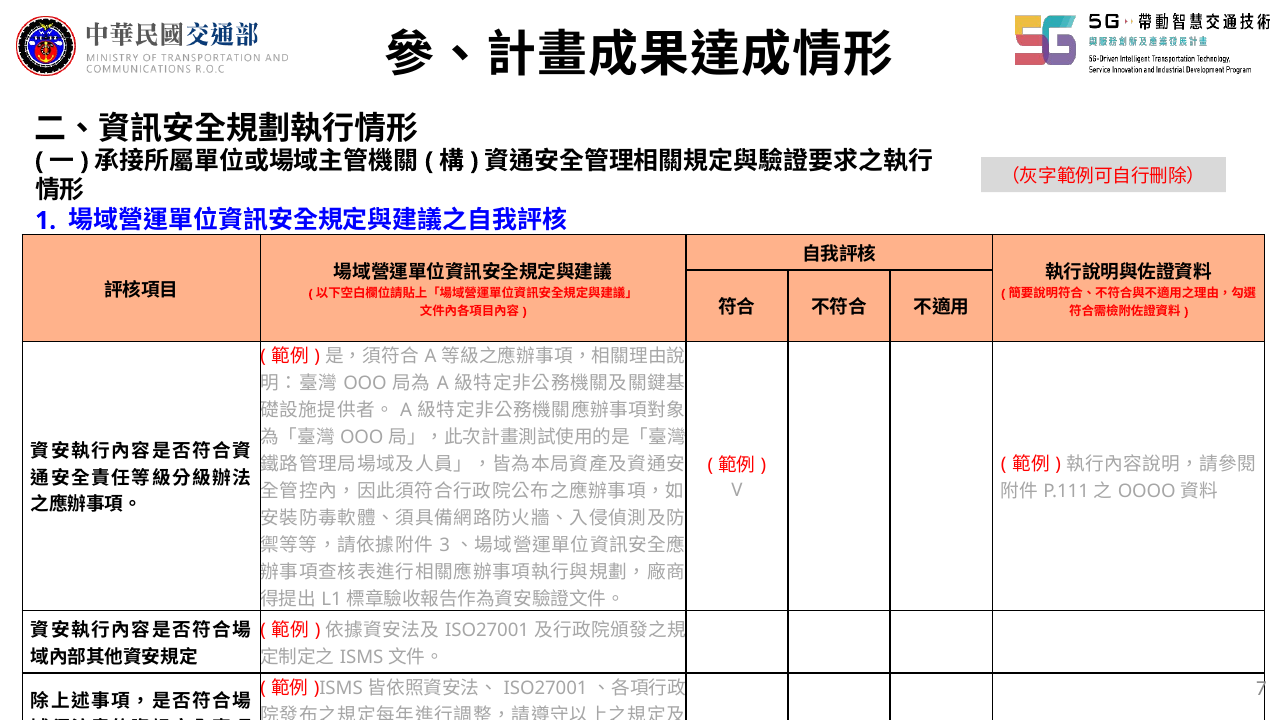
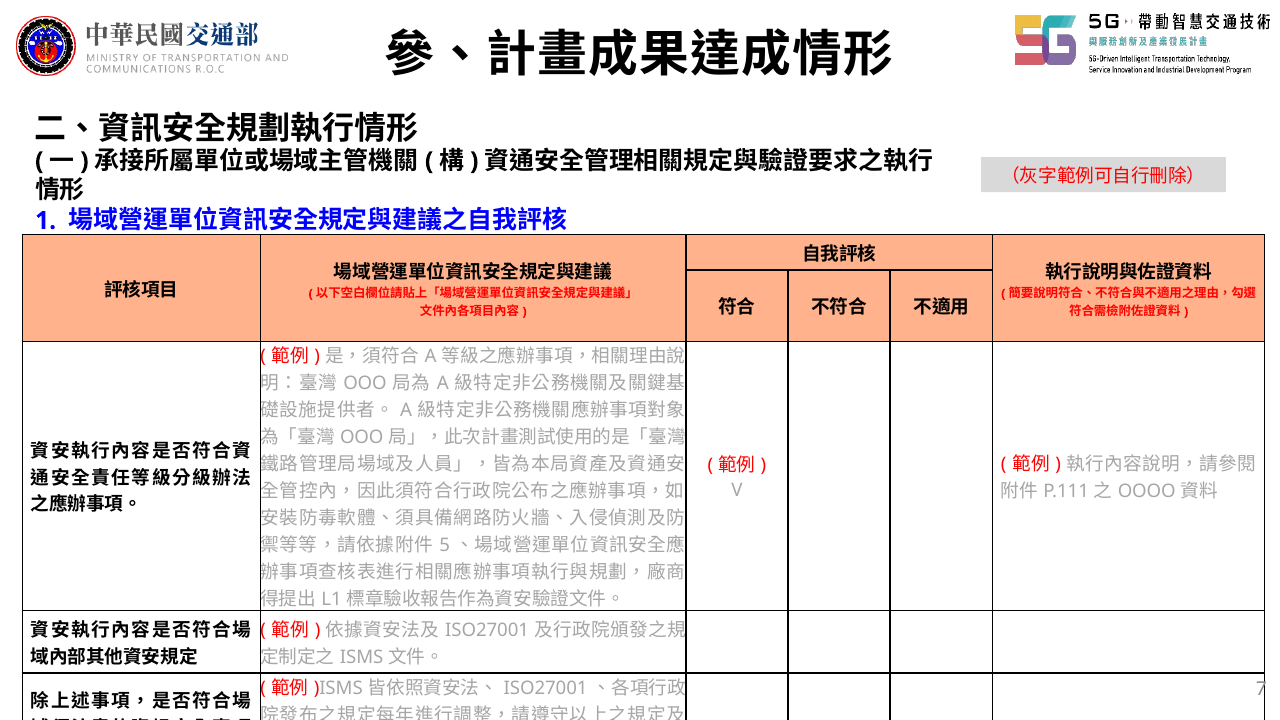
3: 3 -> 5
